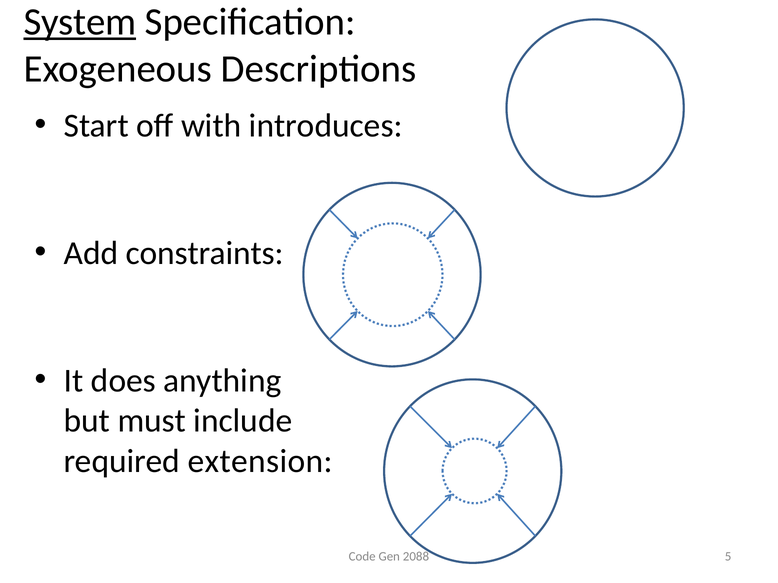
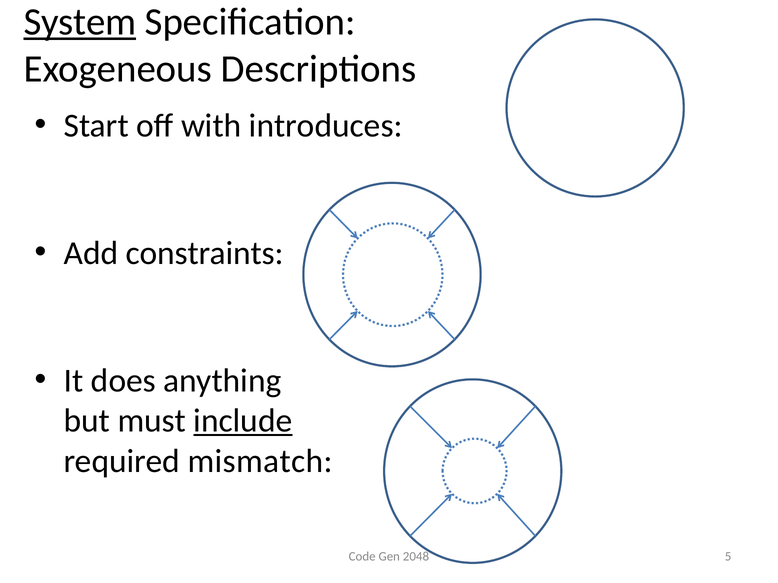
include underline: none -> present
extension: extension -> mismatch
2088: 2088 -> 2048
